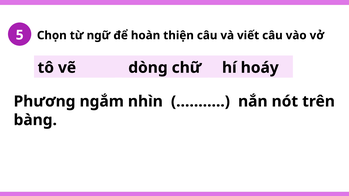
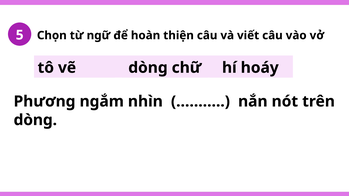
bàng at (35, 120): bàng -> dòng
